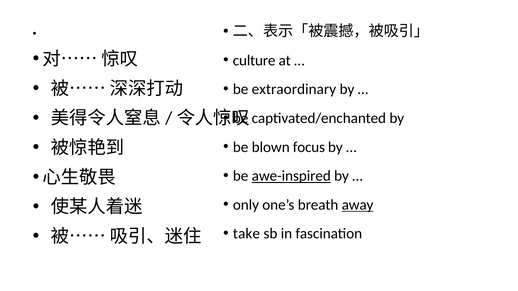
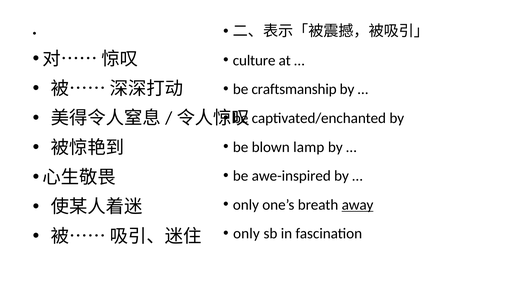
extraordinary: extraordinary -> craftsmanship
focus: focus -> lamp
awe-inspired underline: present -> none
take at (246, 234): take -> only
